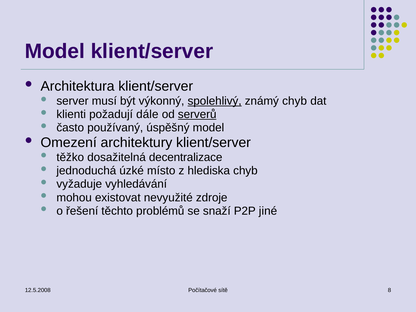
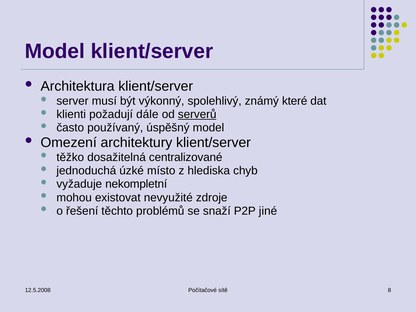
spolehlivý underline: present -> none
známý chyb: chyb -> které
decentralizace: decentralizace -> centralizované
vyhledávání: vyhledávání -> nekompletní
